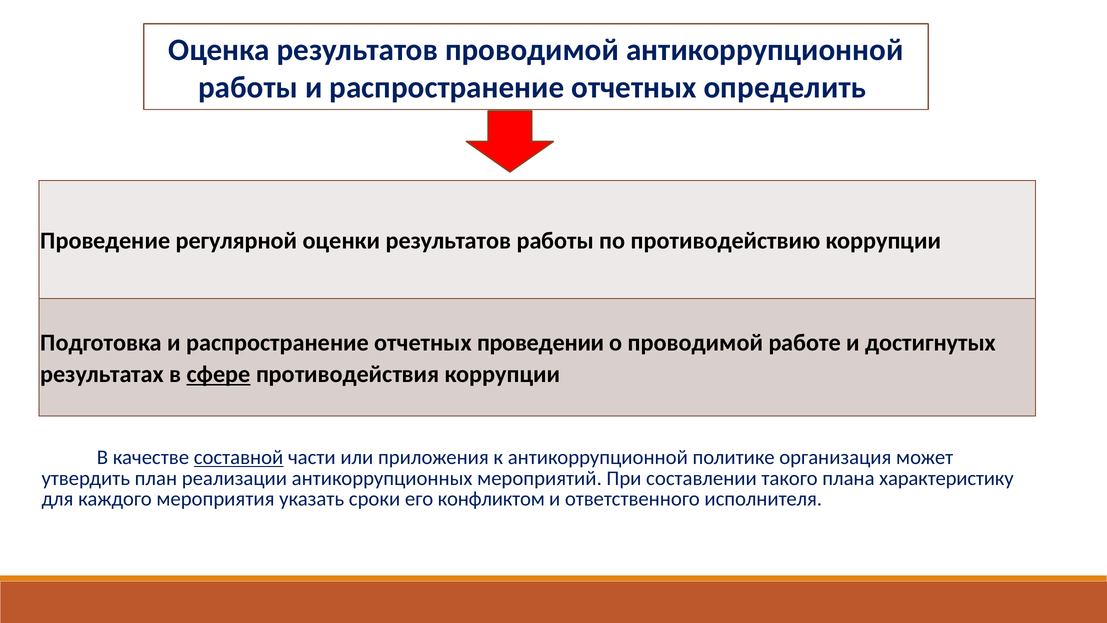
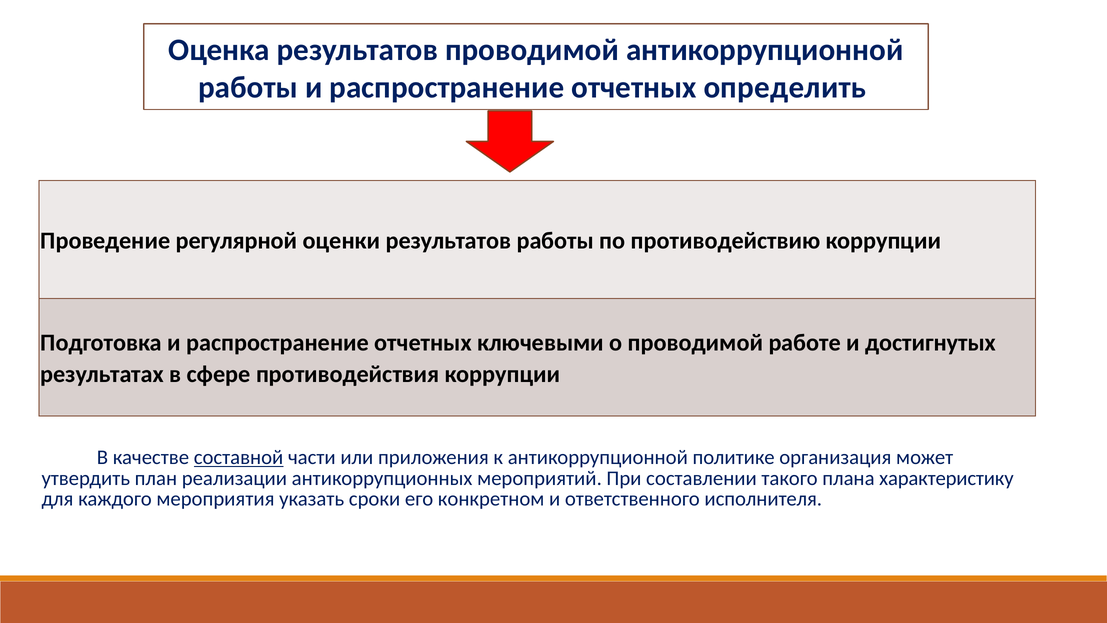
проведении: проведении -> ключевыми
сфере underline: present -> none
конфликтом: конфликтом -> конкретном
